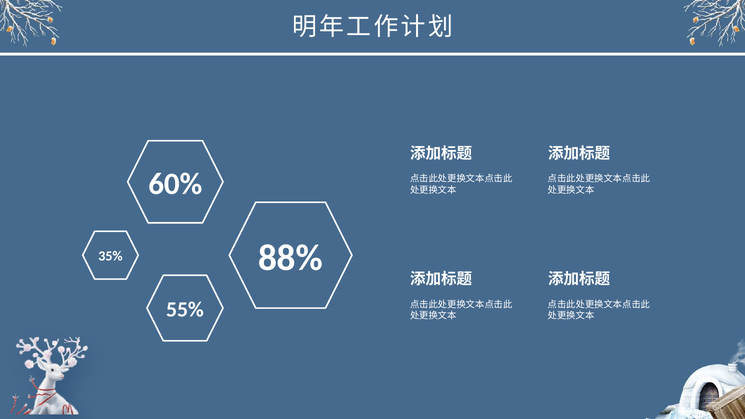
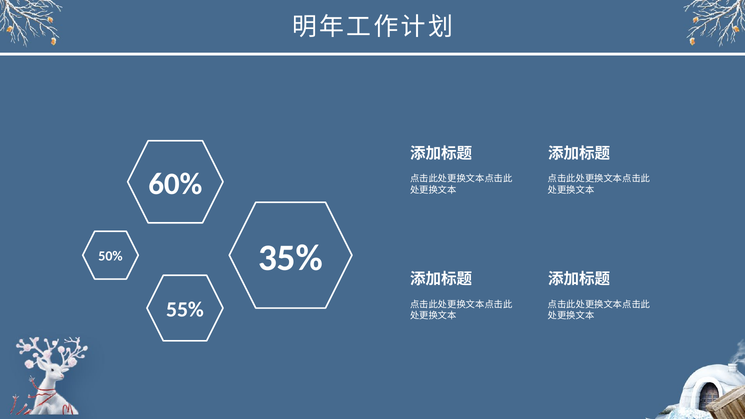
88%: 88% -> 35%
35%: 35% -> 50%
